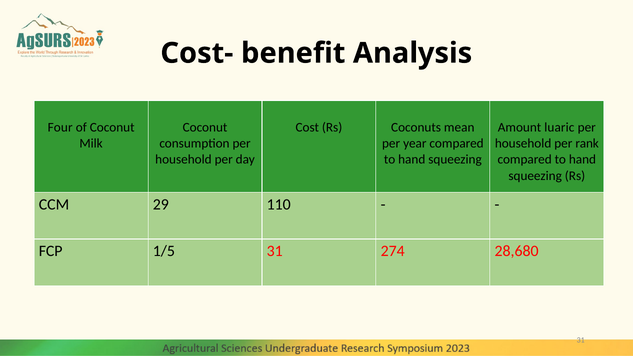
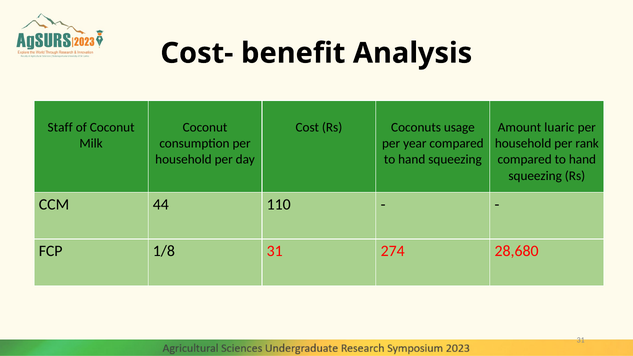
Four: Four -> Staff
mean: mean -> usage
29: 29 -> 44
1/5: 1/5 -> 1/8
